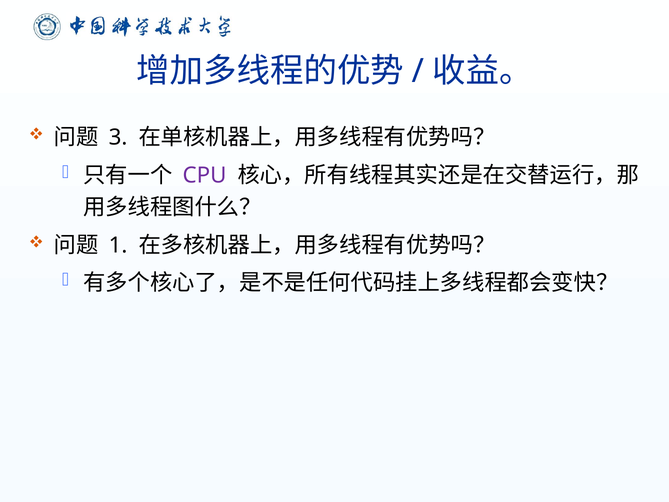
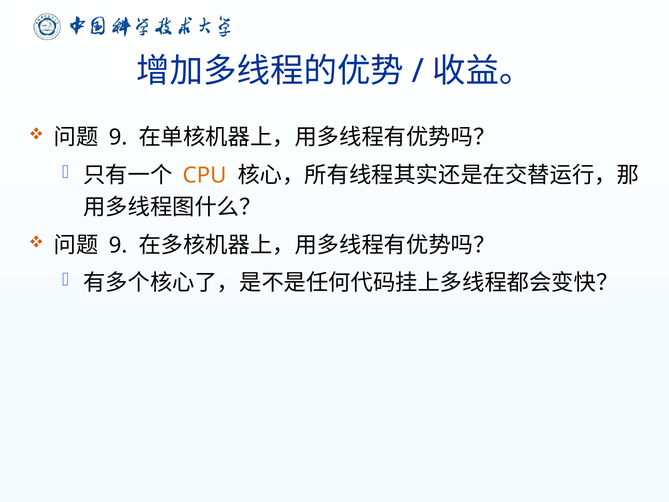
3 at (118, 138): 3 -> 9
CPU colour: purple -> orange
1 at (118, 245): 1 -> 9
